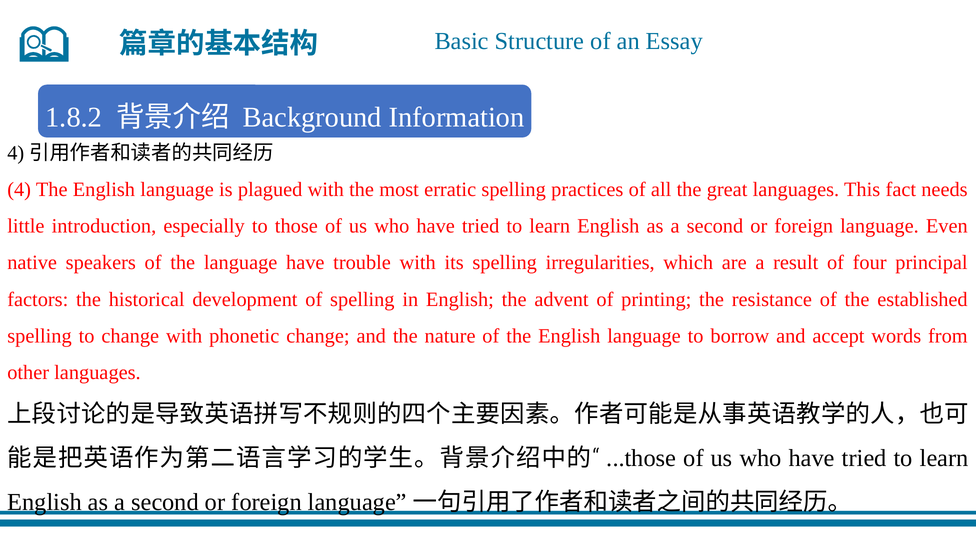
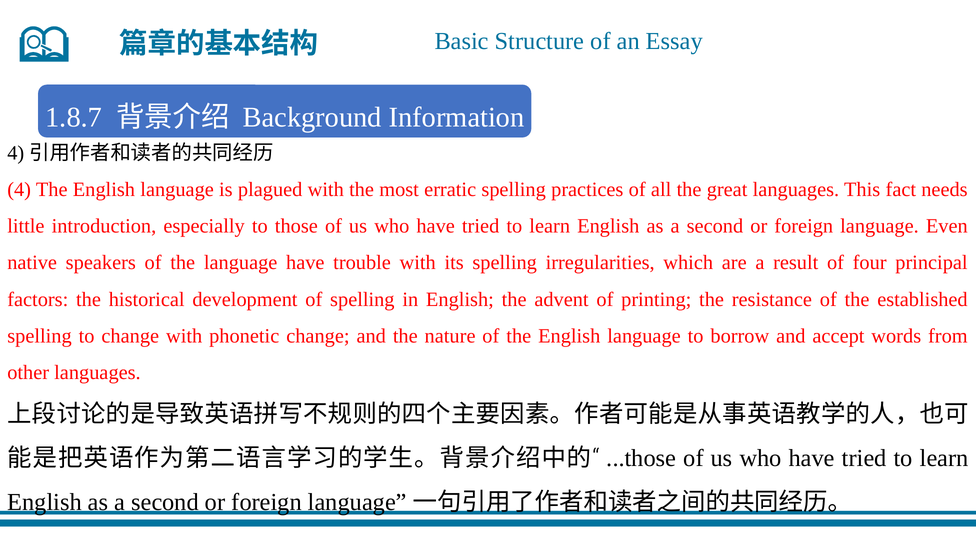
1.8.2: 1.8.2 -> 1.8.7
